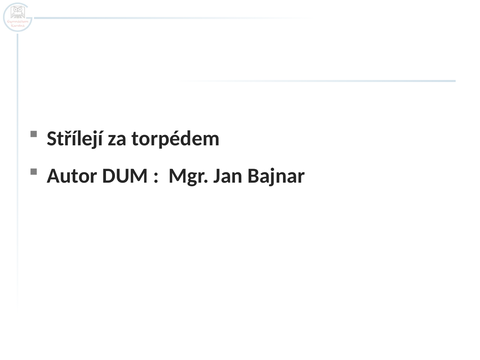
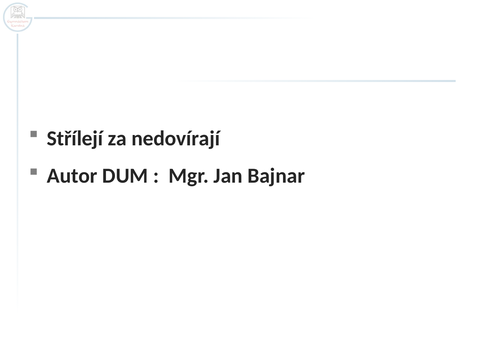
torpédem: torpédem -> nedovírají
